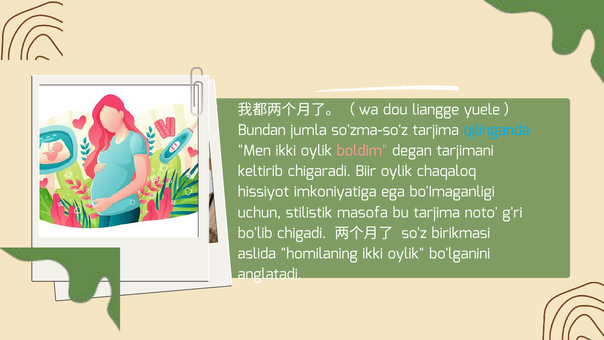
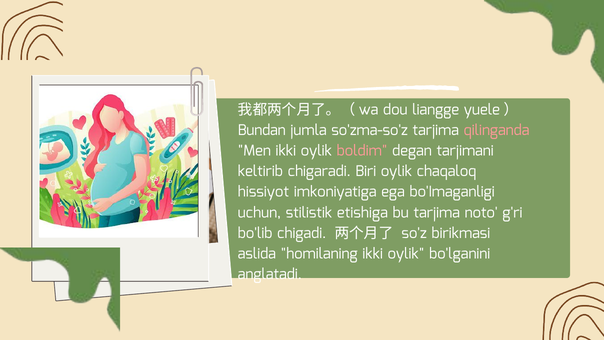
qilinganda colour: light blue -> pink
Biir: Biir -> Biri
masofa: masofa -> etishiga
